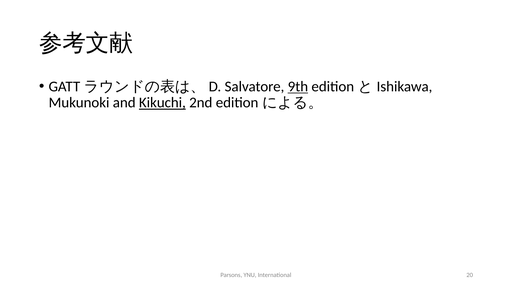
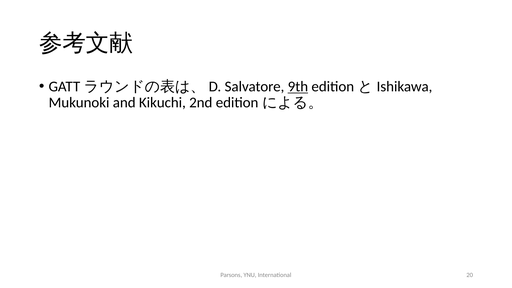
Kikuchi underline: present -> none
